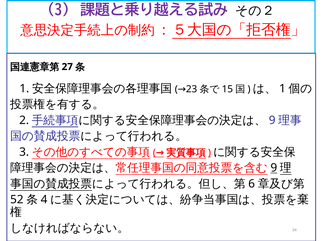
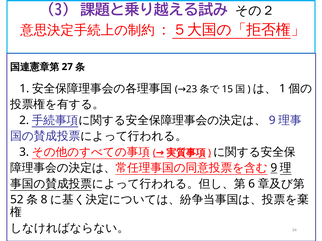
4: 4 -> 8
